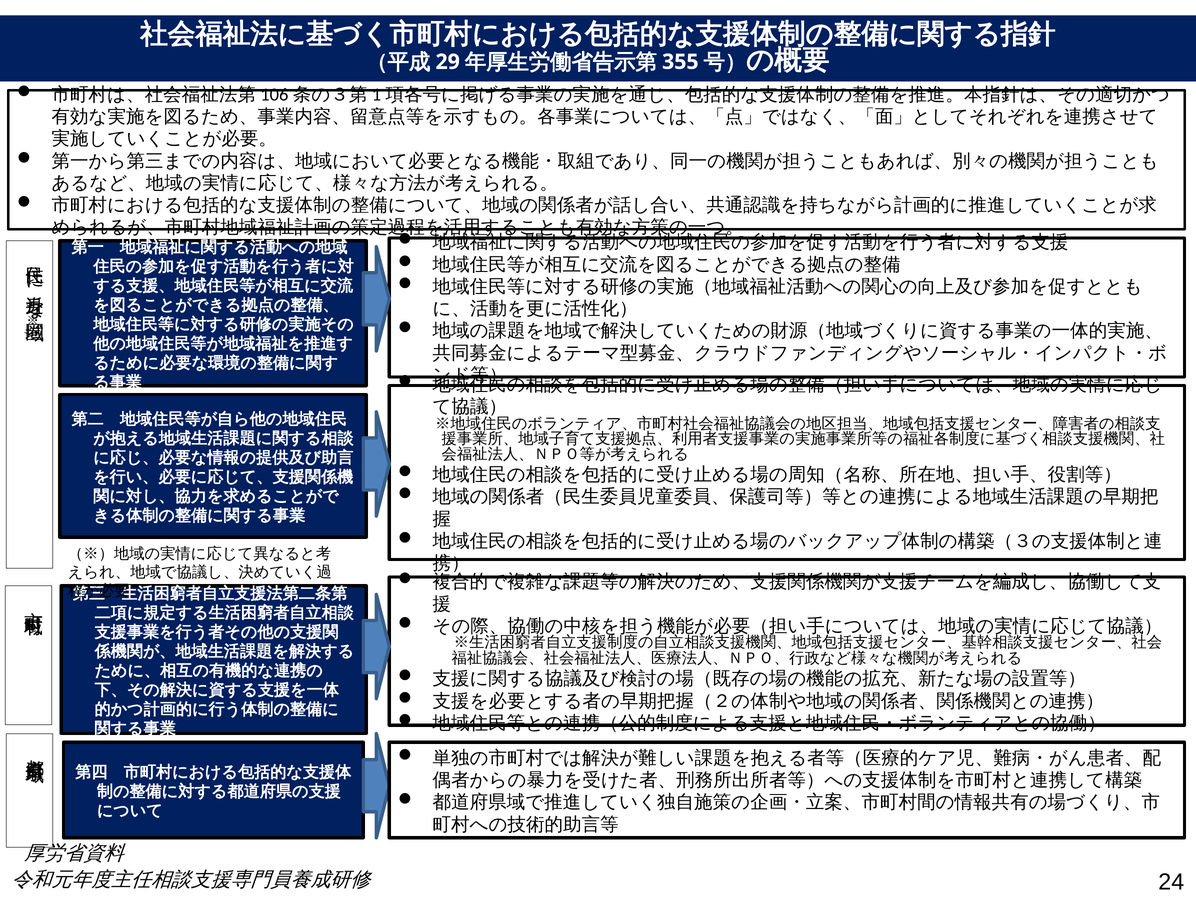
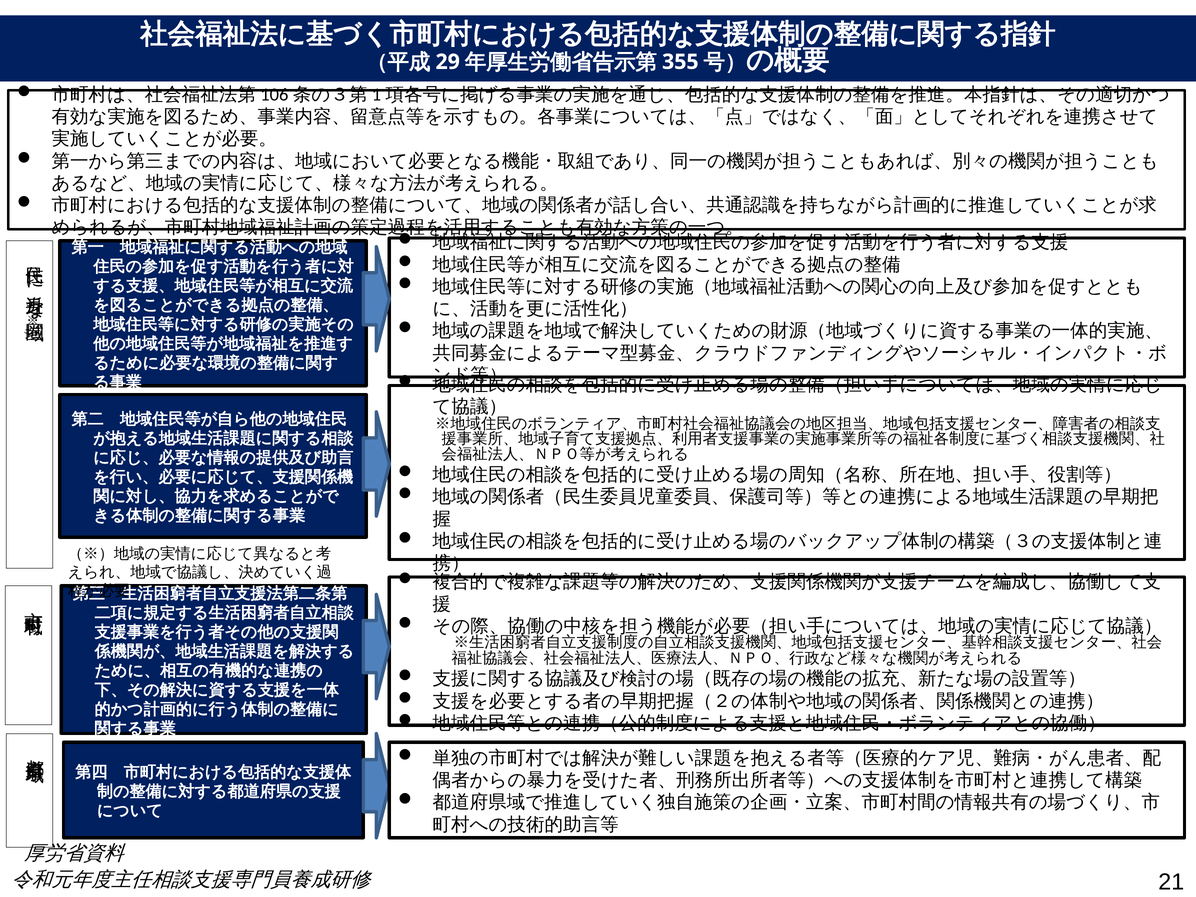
24: 24 -> 21
